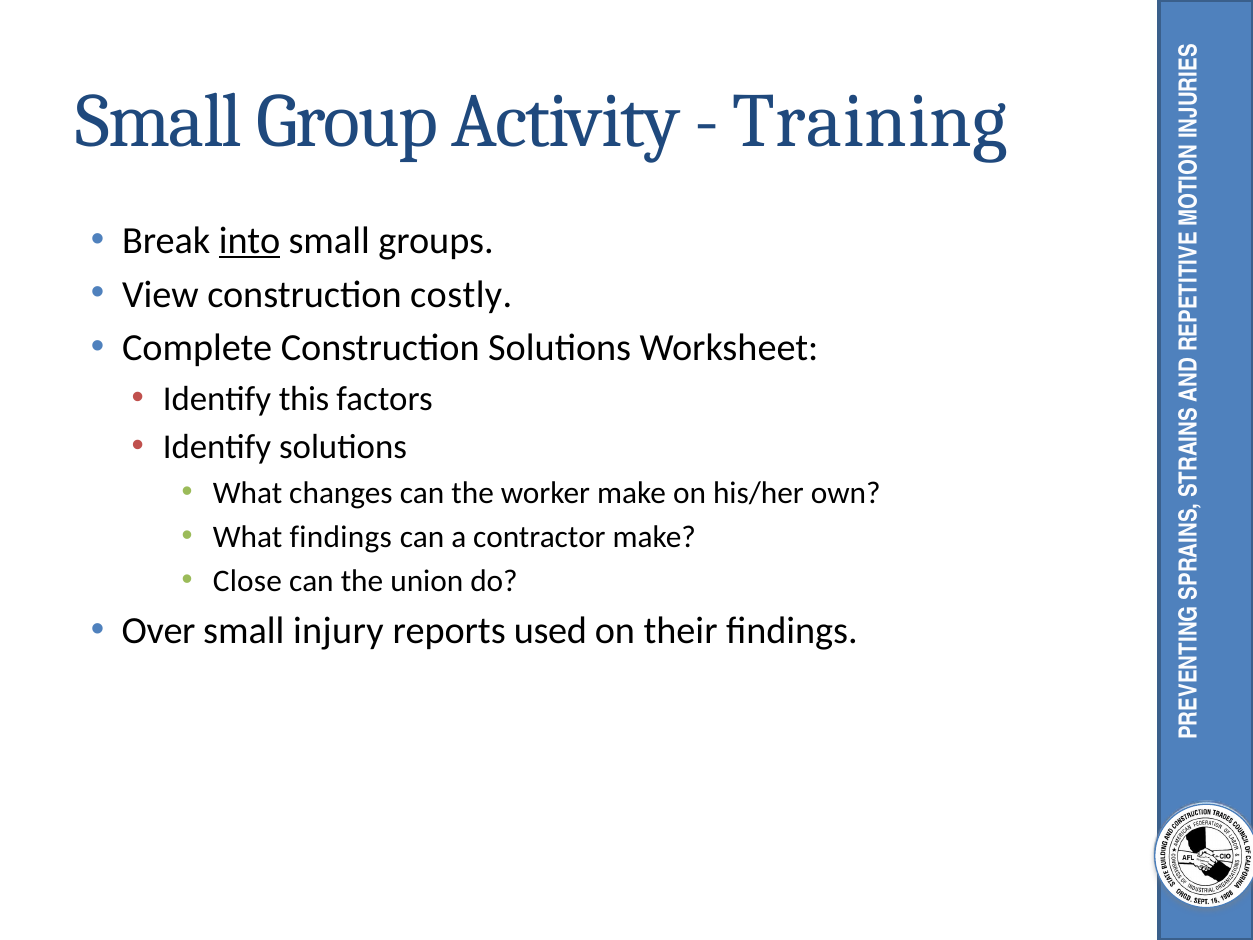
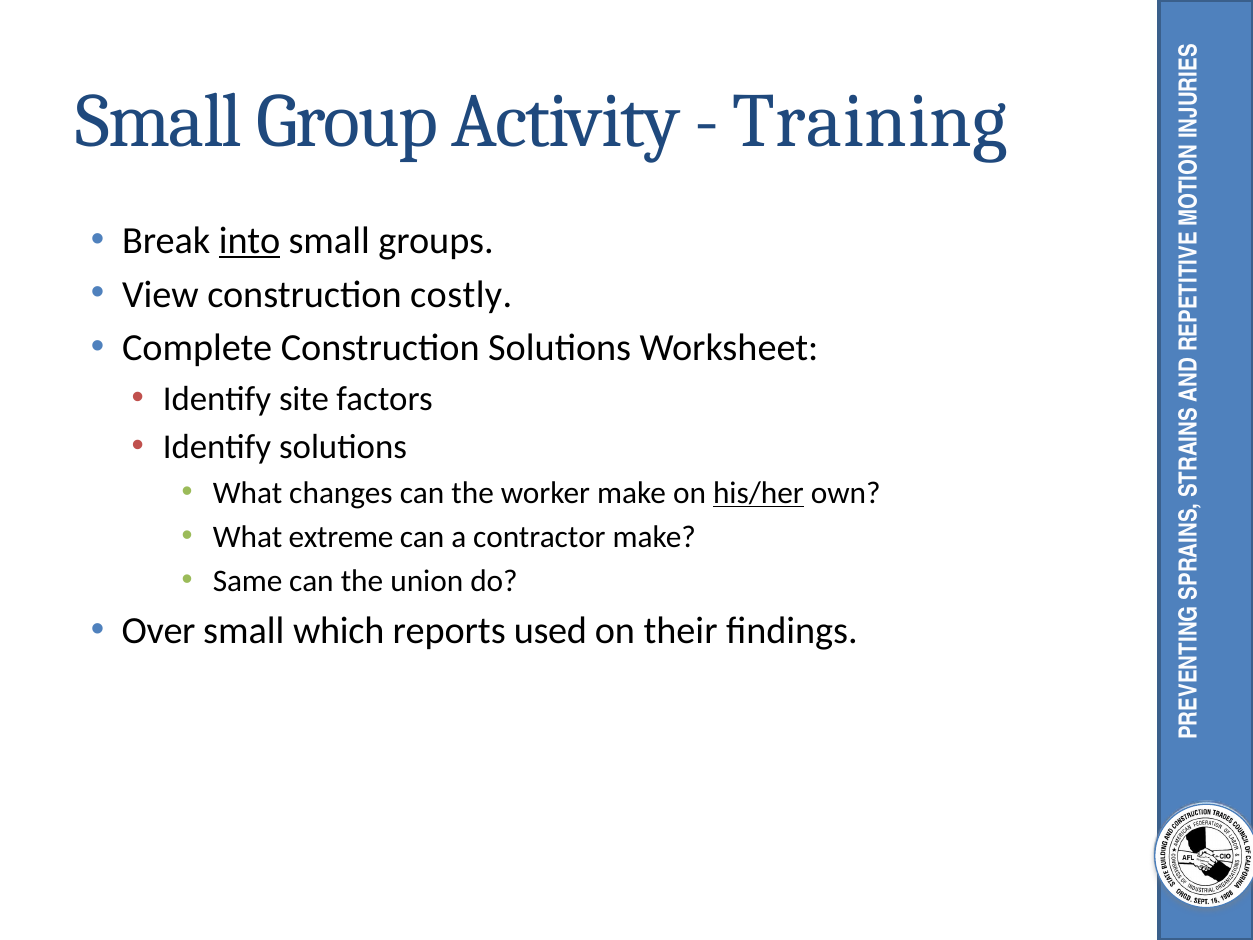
this: this -> site
his/her underline: none -> present
What findings: findings -> extreme
Close: Close -> Same
injury: injury -> which
